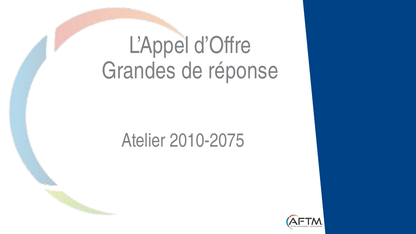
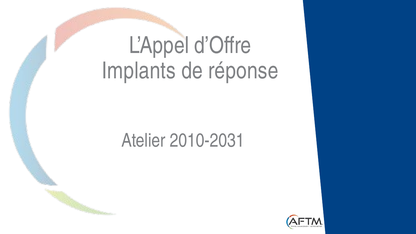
Grandes: Grandes -> Implants
2010-2075: 2010-2075 -> 2010-2031
